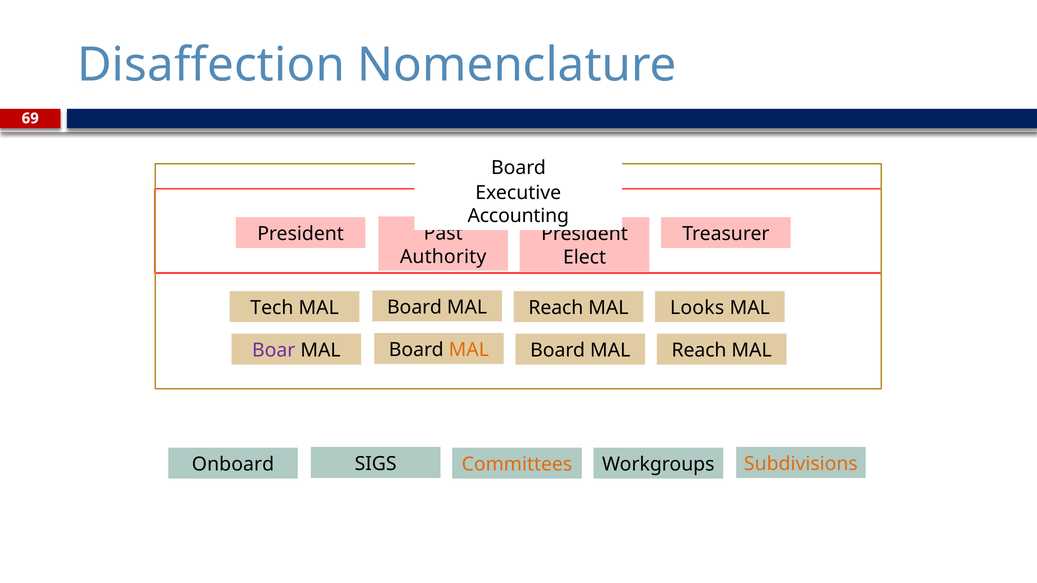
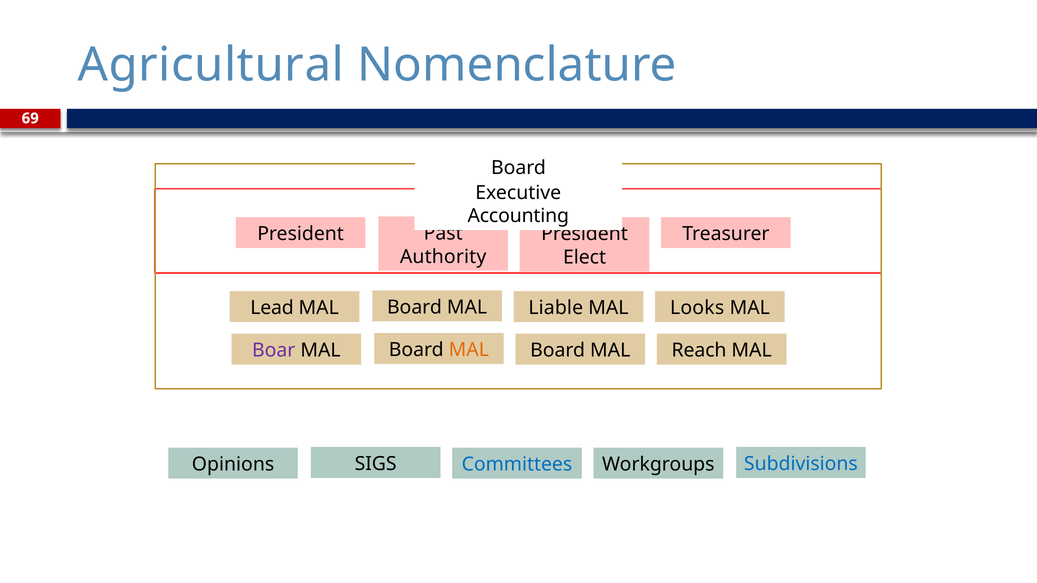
Disaffection: Disaffection -> Agricultural
Tech: Tech -> Lead
Reach at (556, 308): Reach -> Liable
Onboard: Onboard -> Opinions
Committees colour: orange -> blue
Subdivisions colour: orange -> blue
